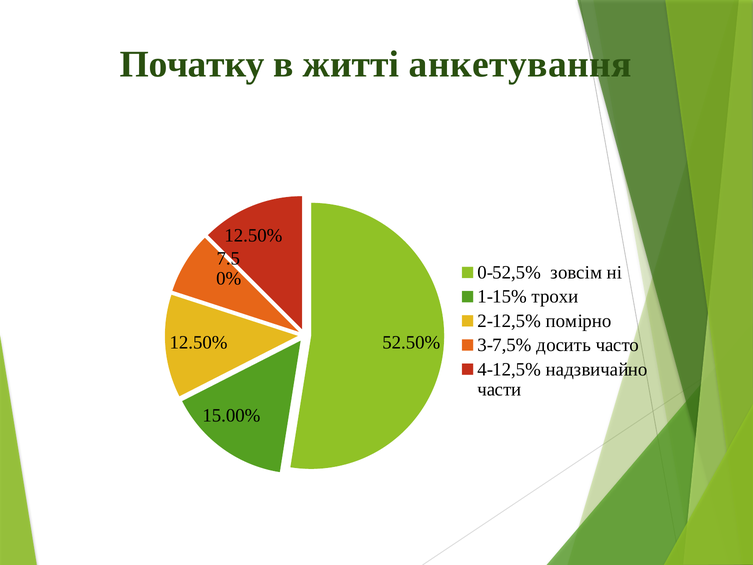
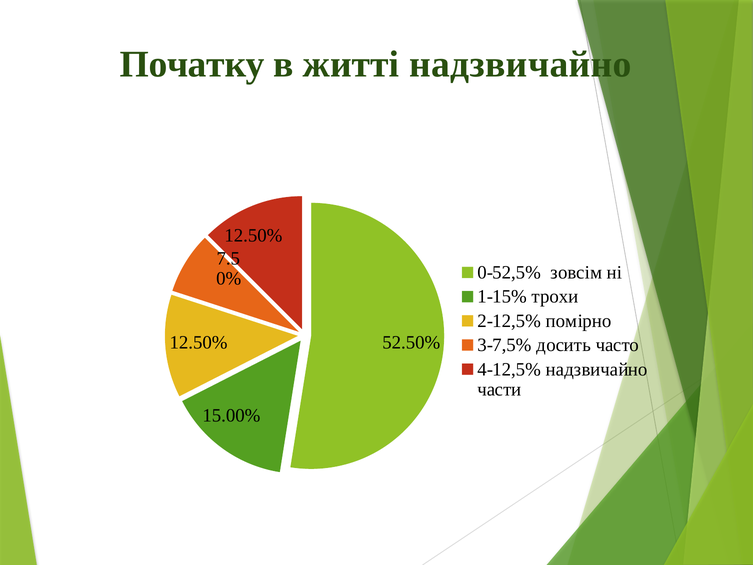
житті анкетування: анкетування -> надзвичайно
